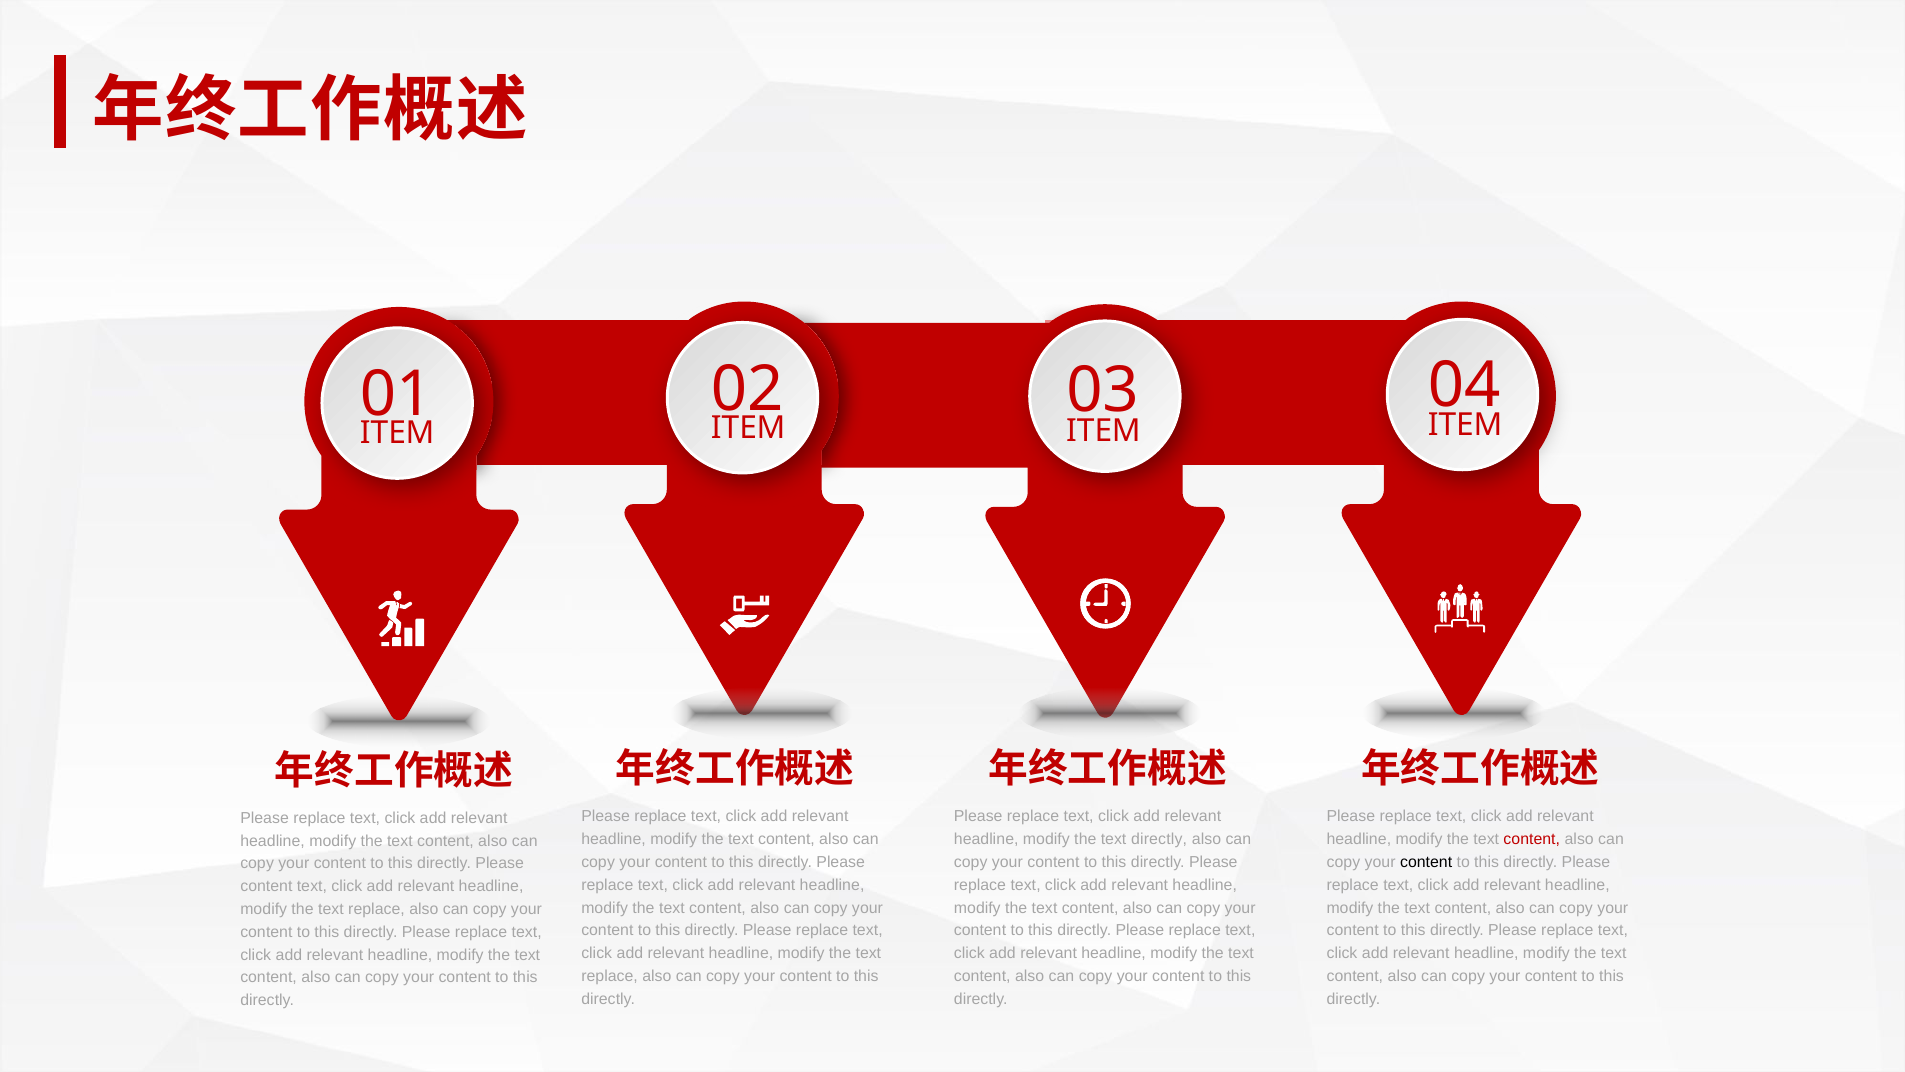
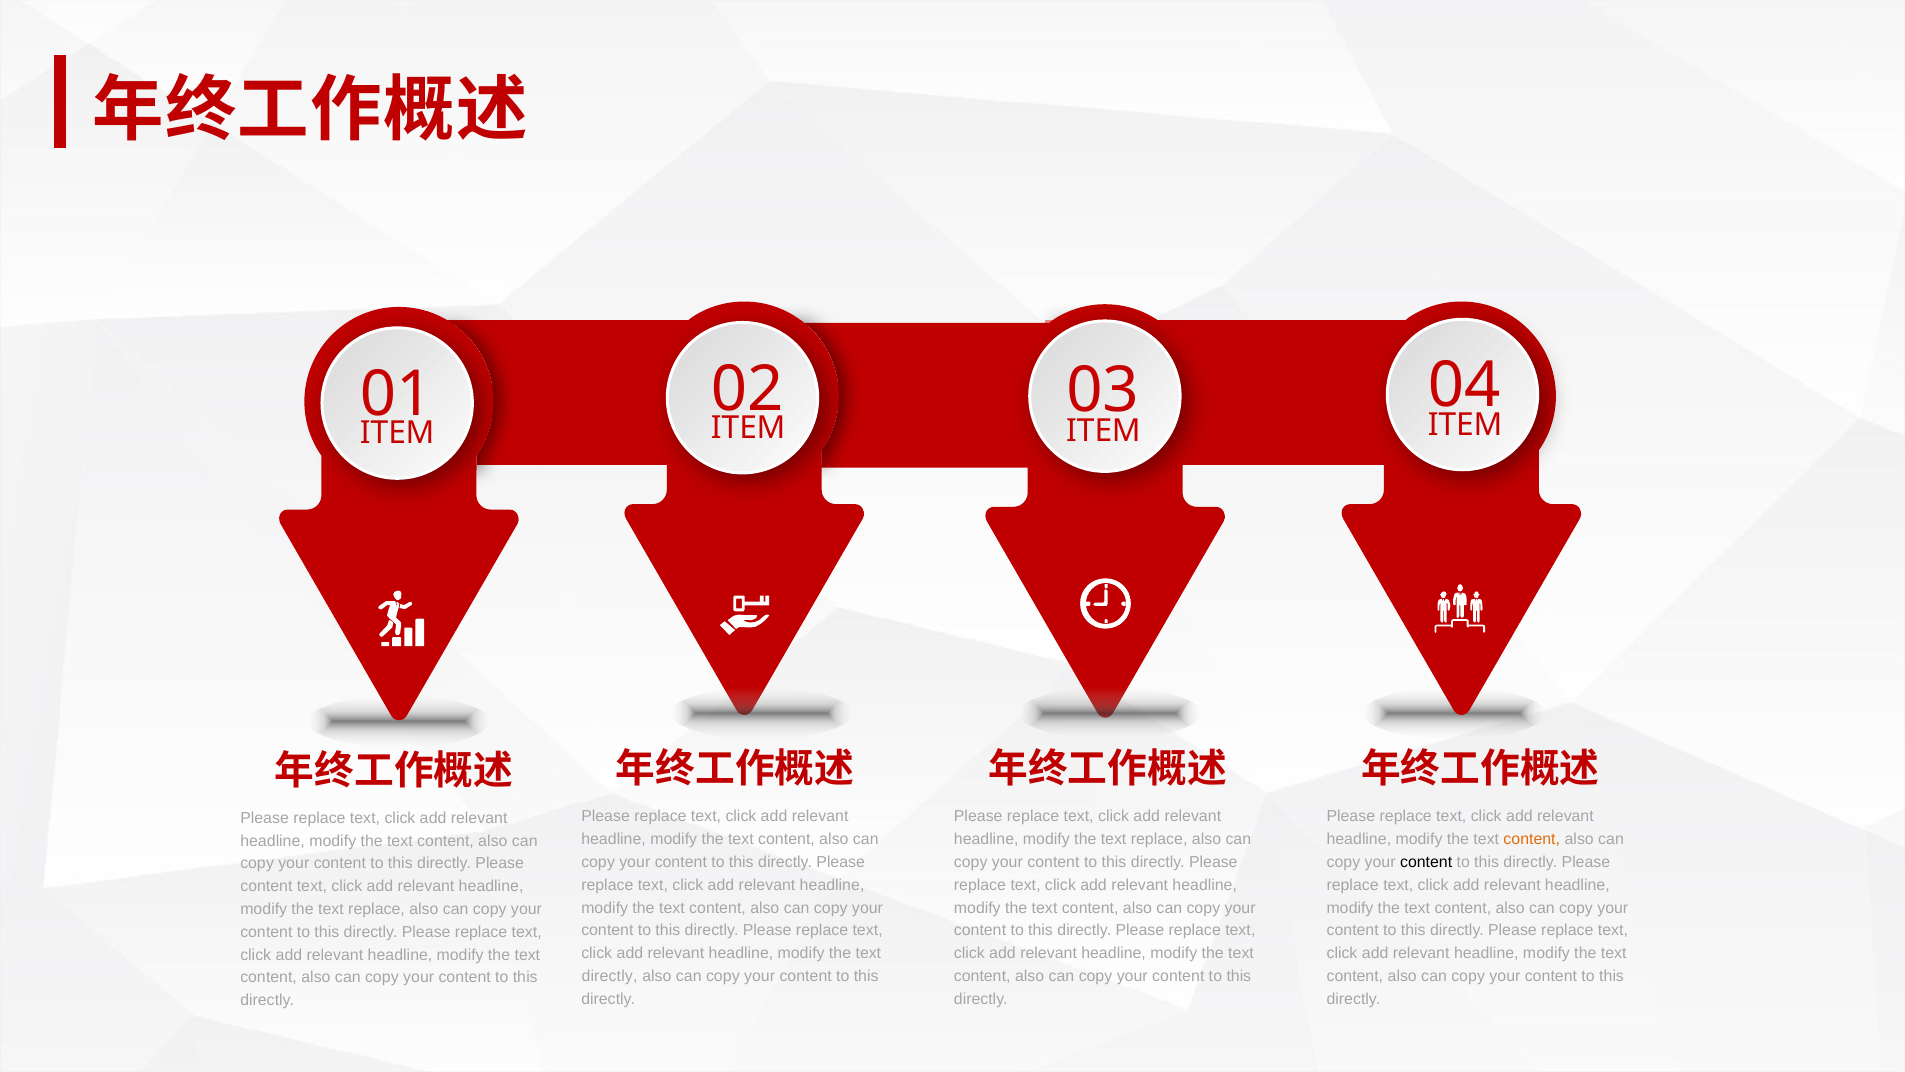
directly at (1159, 839): directly -> replace
content at (1532, 839) colour: red -> orange
replace at (610, 976): replace -> directly
